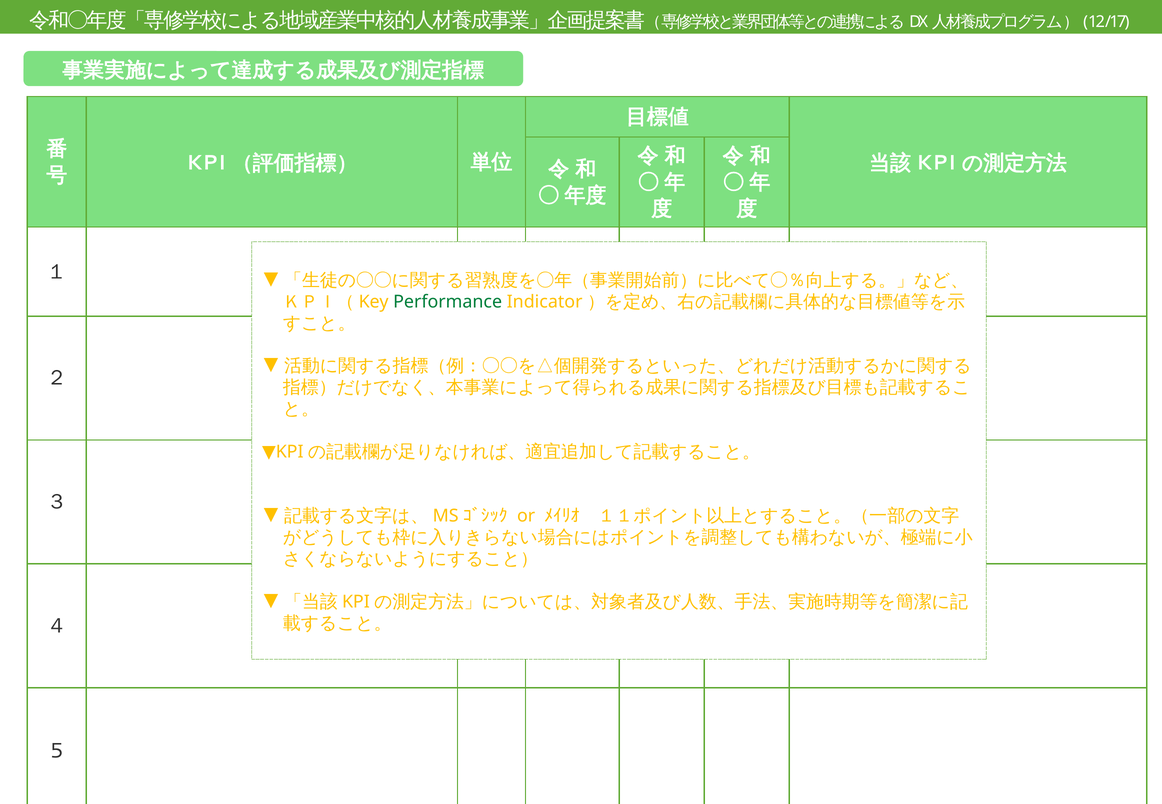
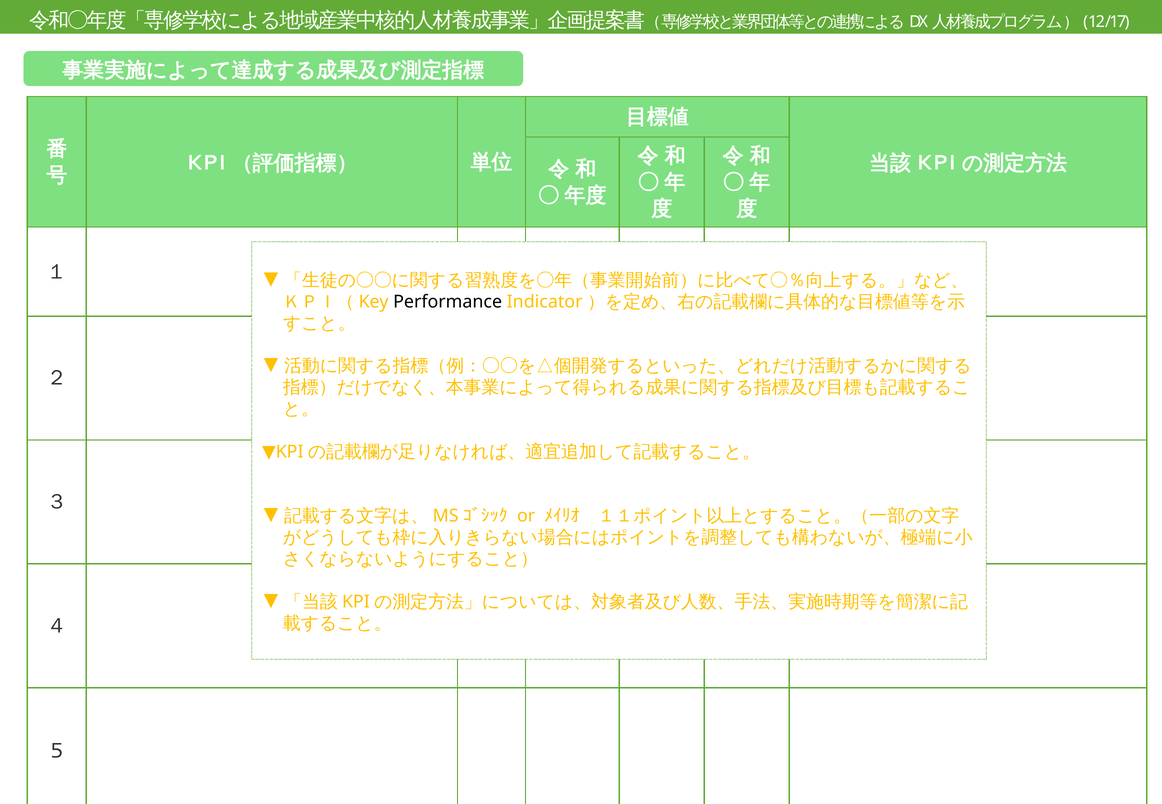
Performance colour: green -> black
